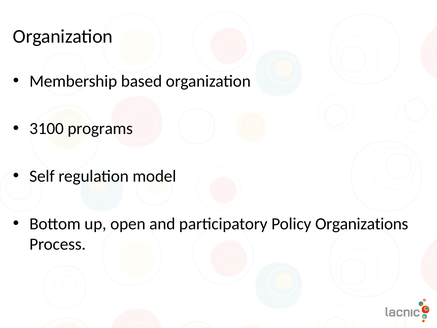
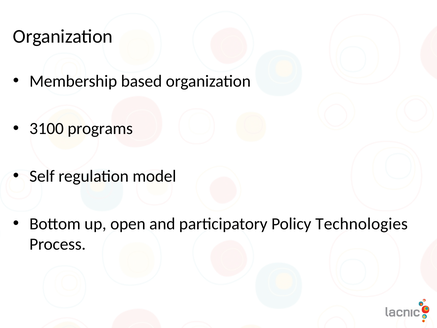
Organizations: Organizations -> Technologies
